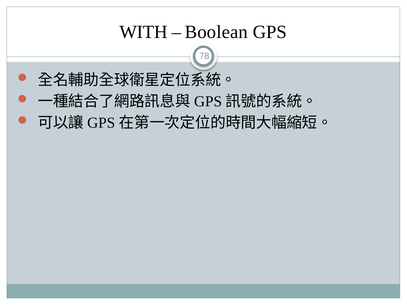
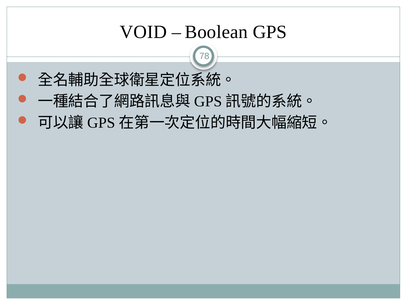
WITH: WITH -> VOID
